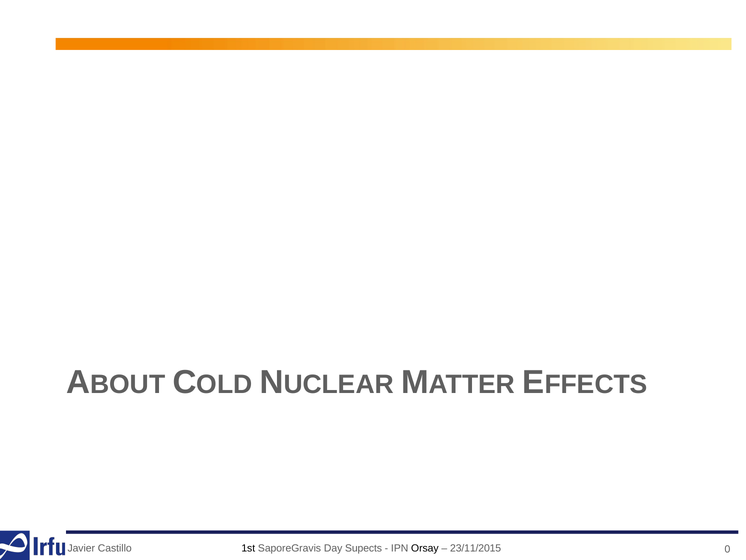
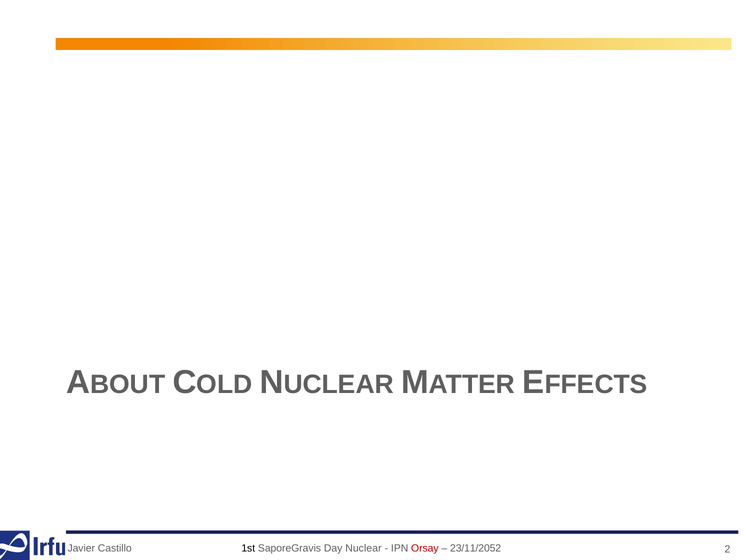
Supects: Supects -> Nuclear
Orsay colour: black -> red
23/11/2015: 23/11/2015 -> 23/11/2052
0: 0 -> 2
